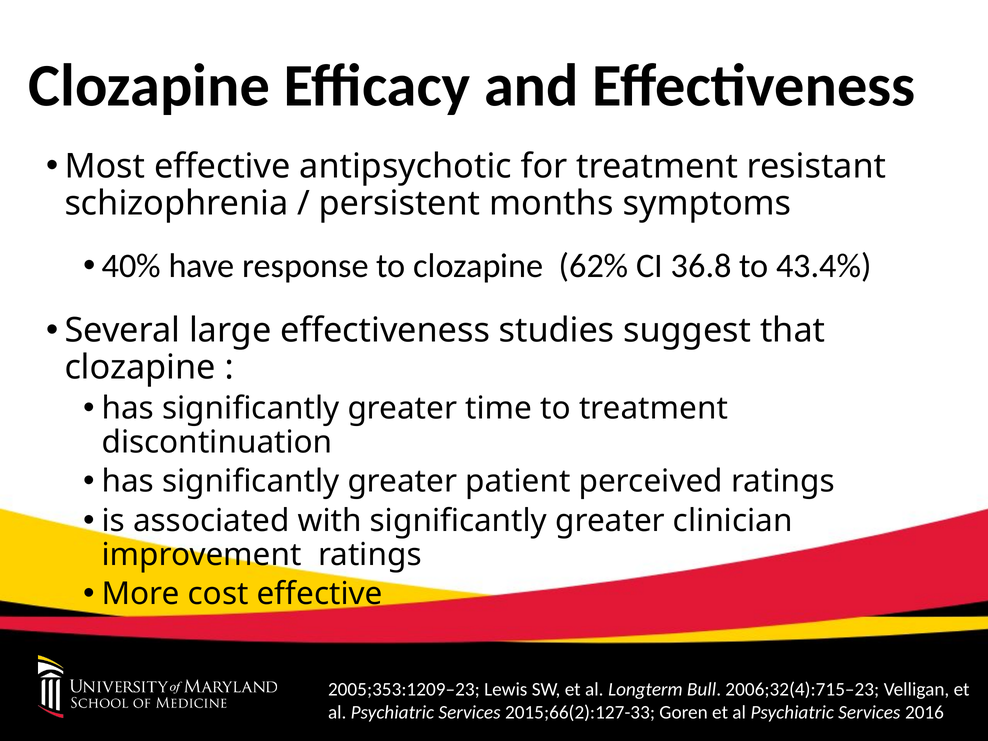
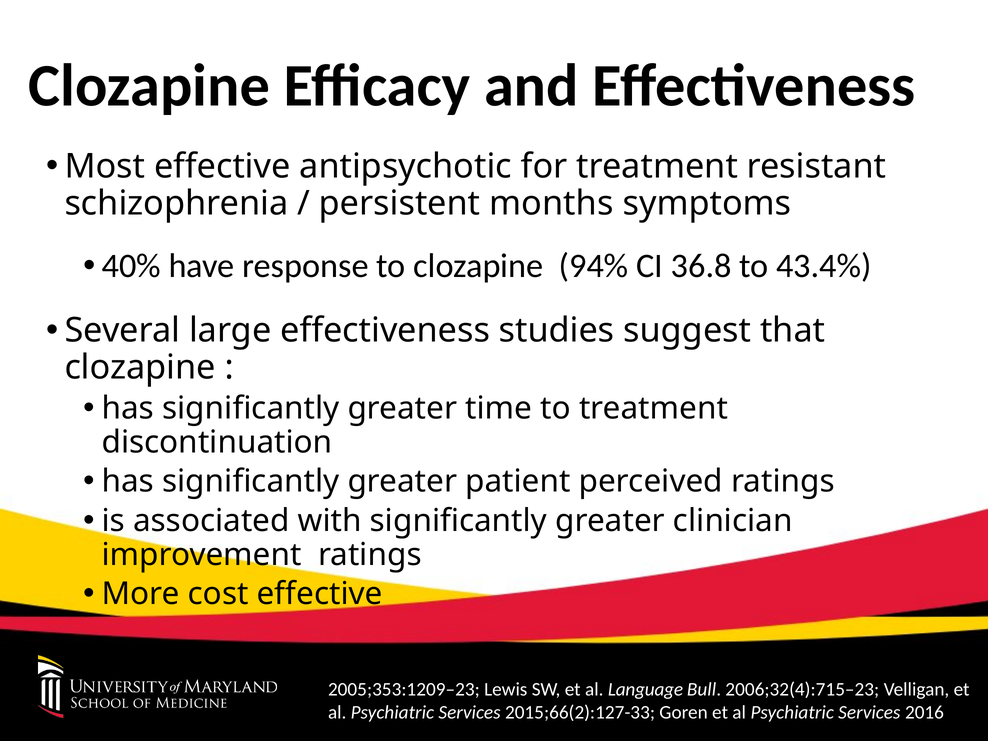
62%: 62% -> 94%
Longterm: Longterm -> Language
